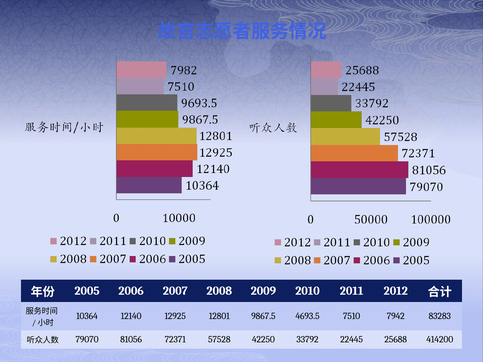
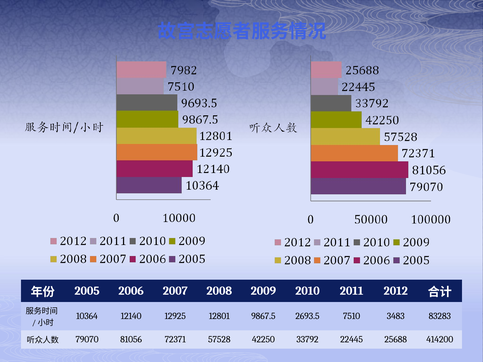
4693.5: 4693.5 -> 2693.5
7942: 7942 -> 3483
